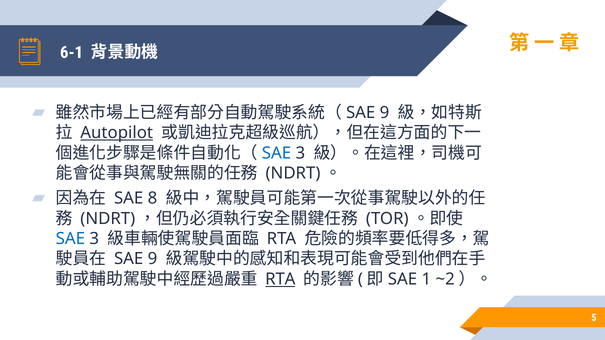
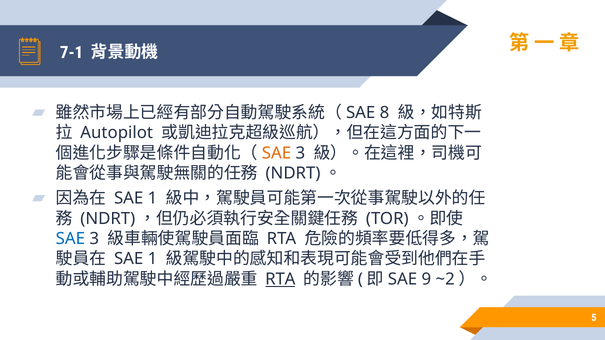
6-1: 6-1 -> 7-1
9 at (384, 113): 9 -> 8
Autopilot underline: present -> none
SAE at (276, 153) colour: blue -> orange
8 at (152, 199): 8 -> 1
9 at (152, 259): 9 -> 1
1: 1 -> 9
